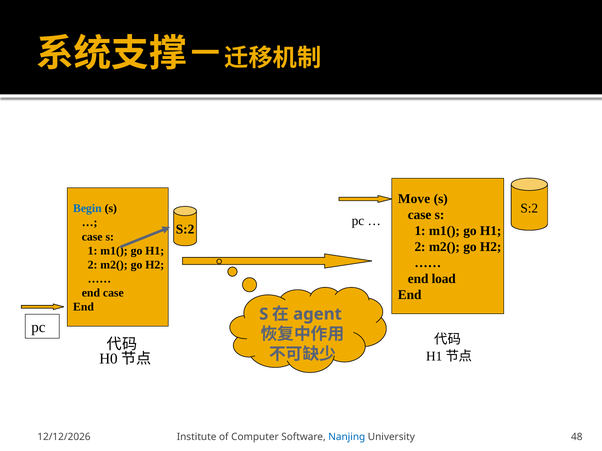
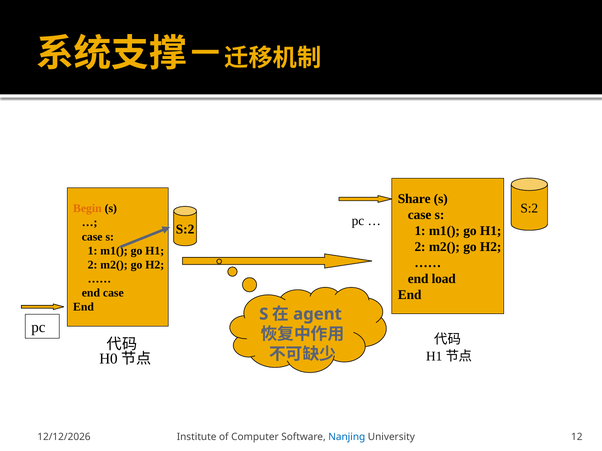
Move: Move -> Share
Begin colour: blue -> orange
48: 48 -> 12
